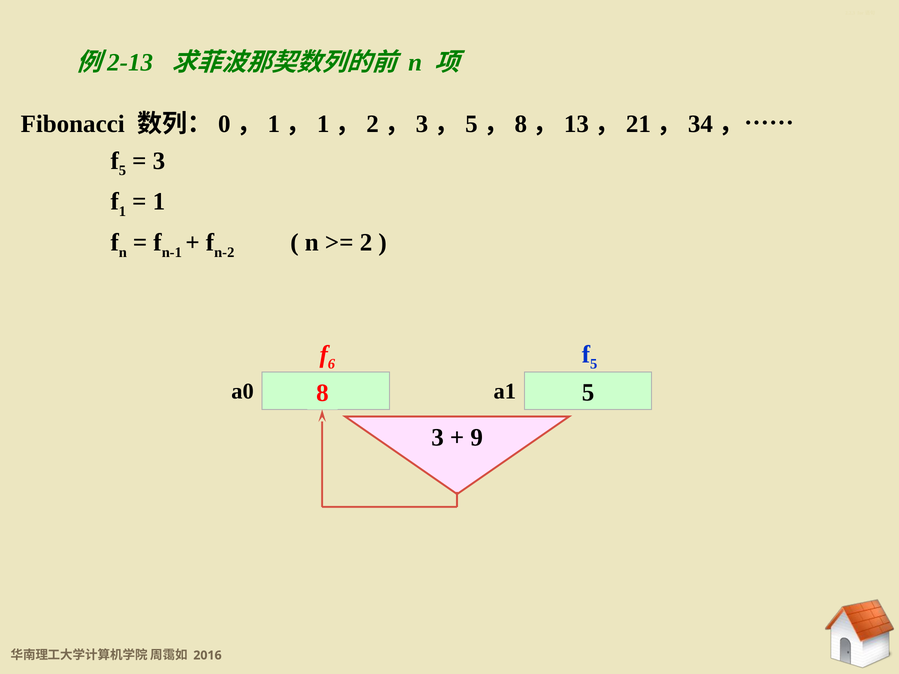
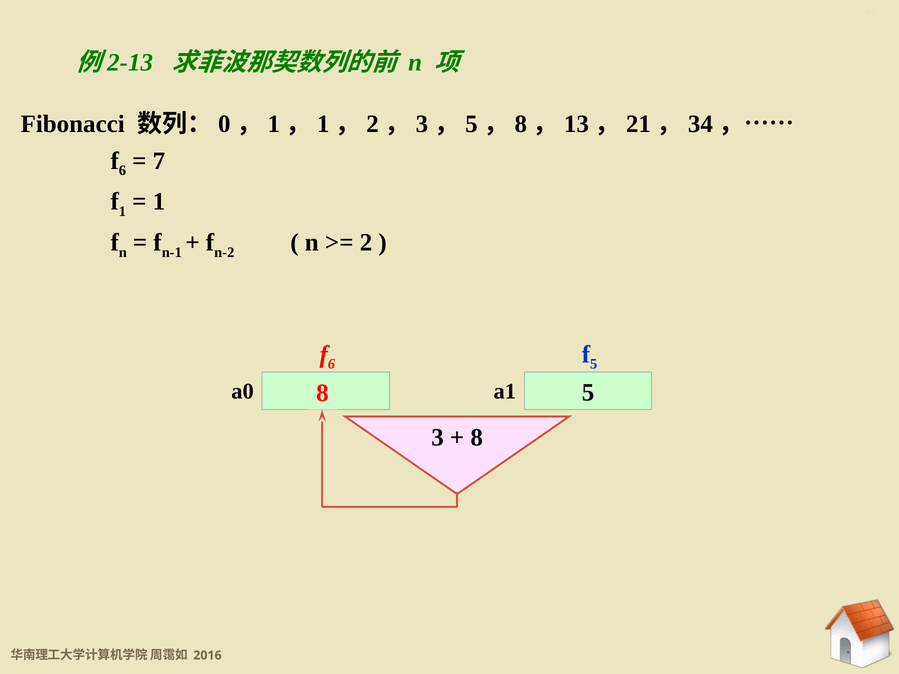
5 at (122, 171): 5 -> 6
3 at (159, 161): 3 -> 7
9 at (477, 438): 9 -> 8
